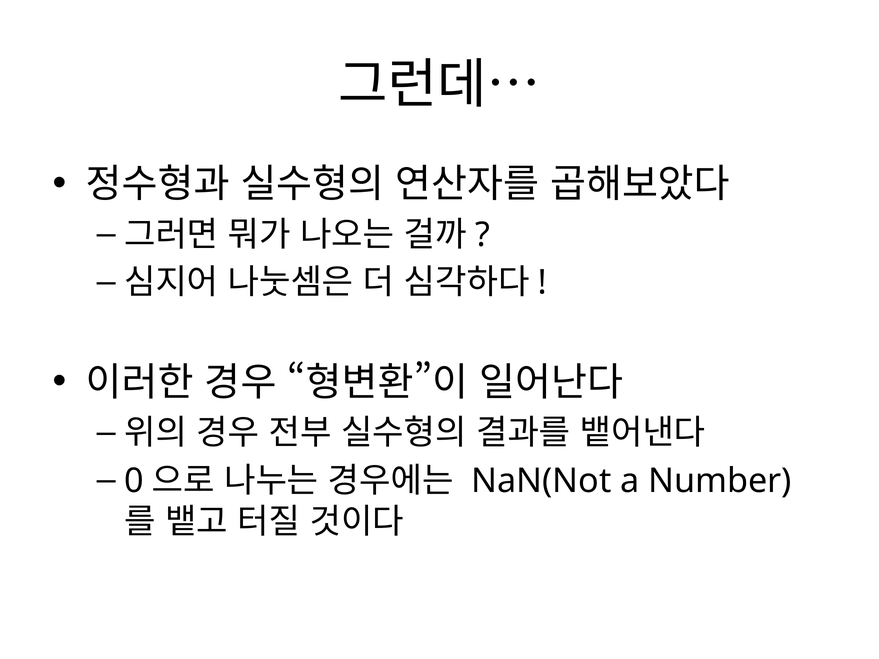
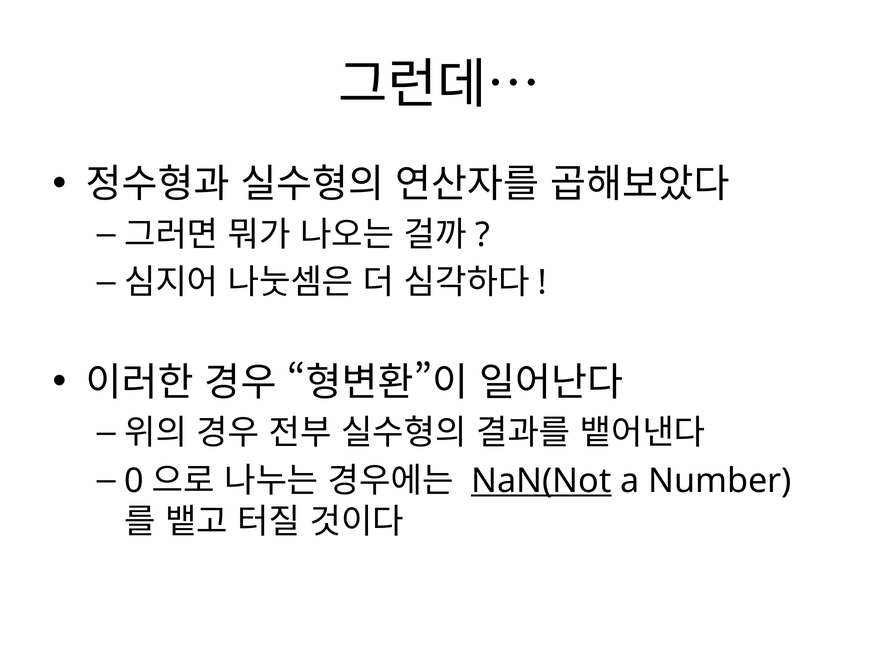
NaN(Not underline: none -> present
